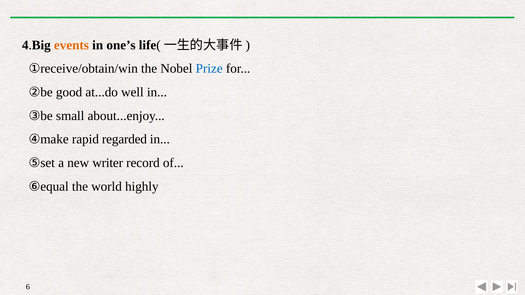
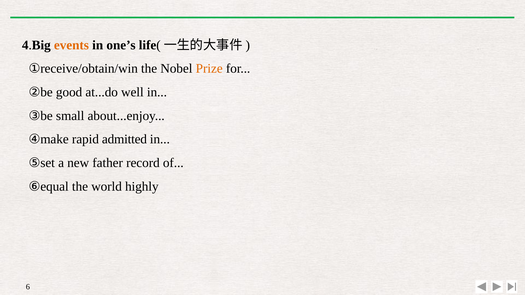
Prize colour: blue -> orange
regarded: regarded -> admitted
writer: writer -> father
